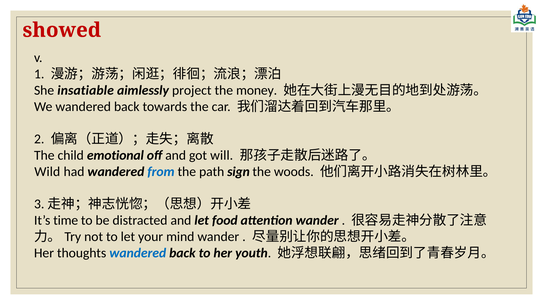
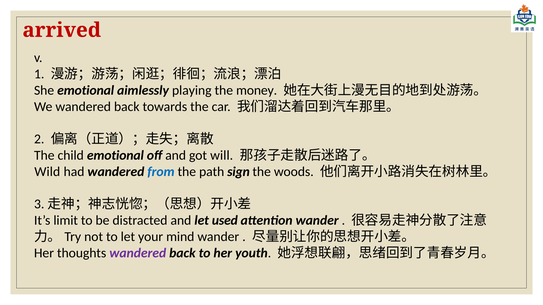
showed: showed -> arrived
She insatiable: insatiable -> emotional
project: project -> playing
time: time -> limit
food: food -> used
wandered at (138, 253) colour: blue -> purple
